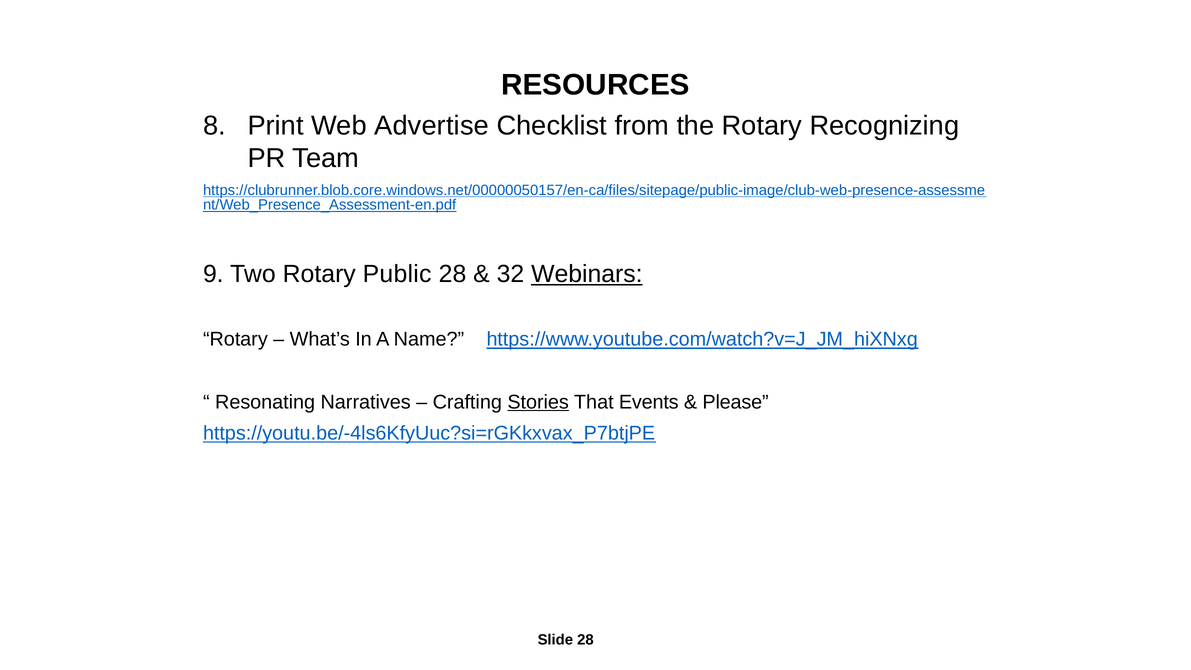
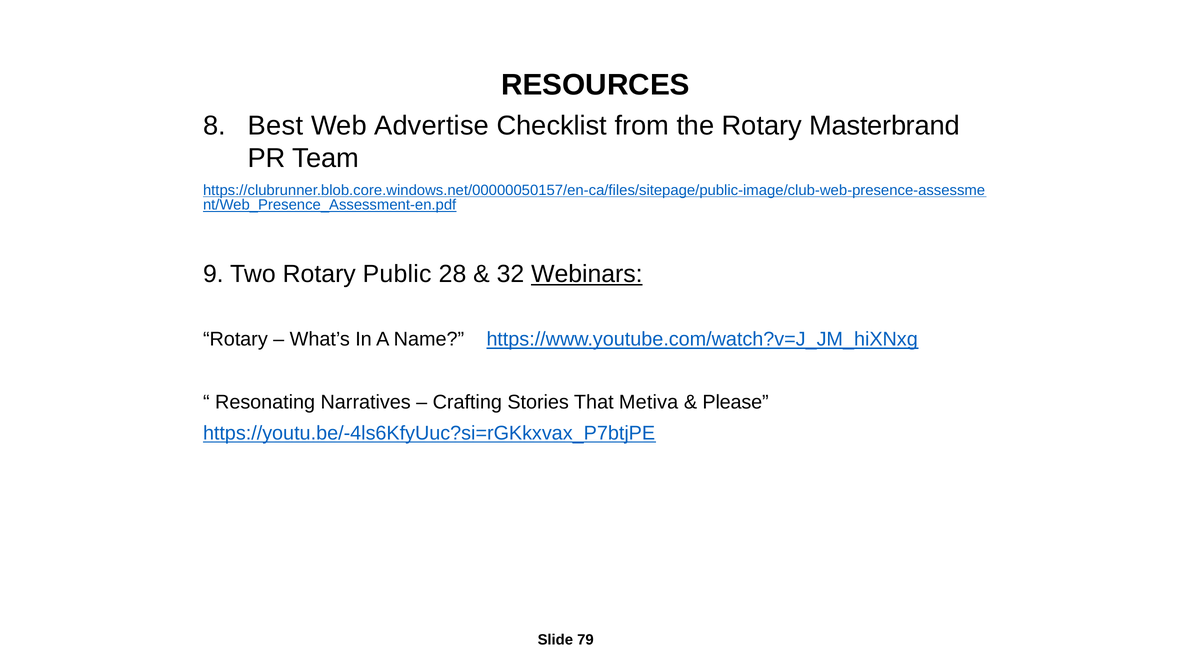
Print: Print -> Best
Recognizing: Recognizing -> Masterbrand
Stories underline: present -> none
Events: Events -> Metiva
Slide 28: 28 -> 79
